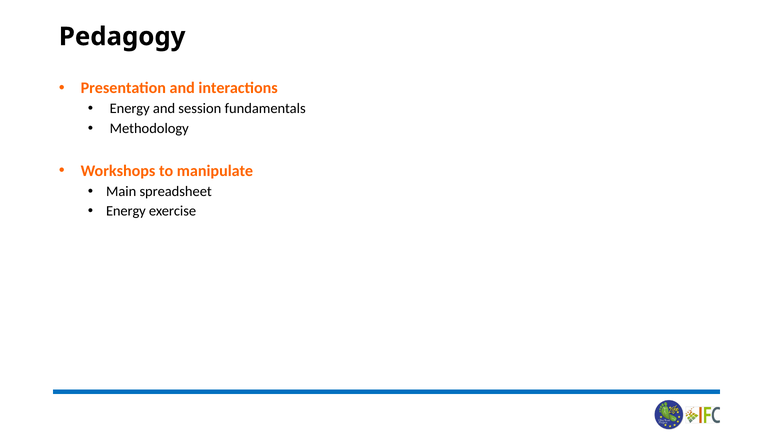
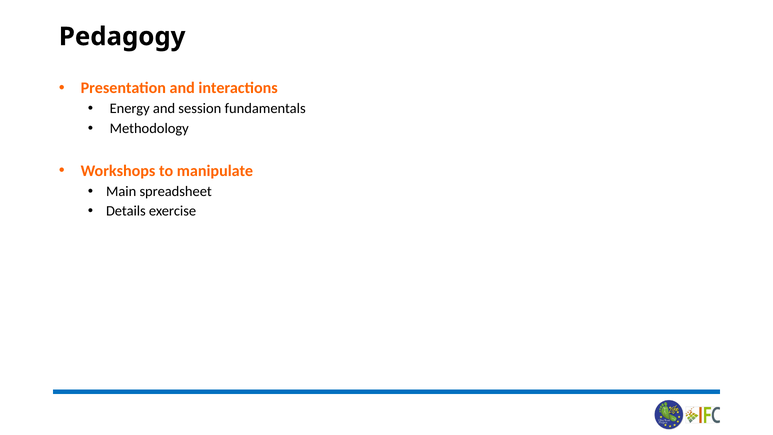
Energy at (126, 211): Energy -> Details
